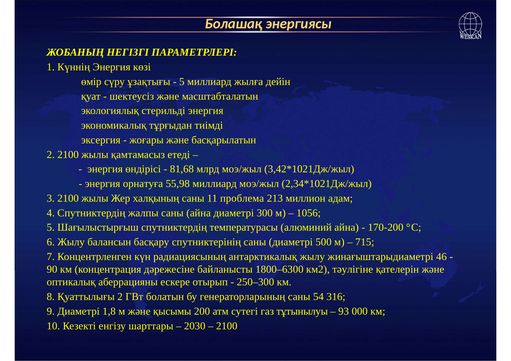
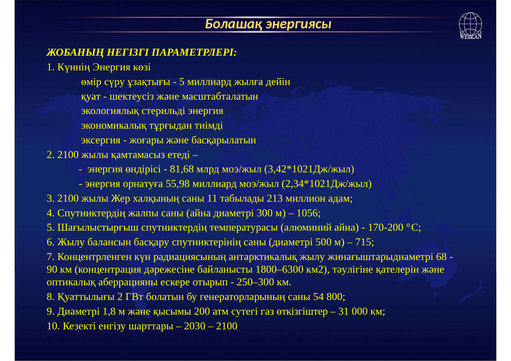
проблема: проблема -> табылады
46: 46 -> 68
316: 316 -> 800
тұтынылуы: тұтынылуы -> өткізгіштер
93: 93 -> 31
